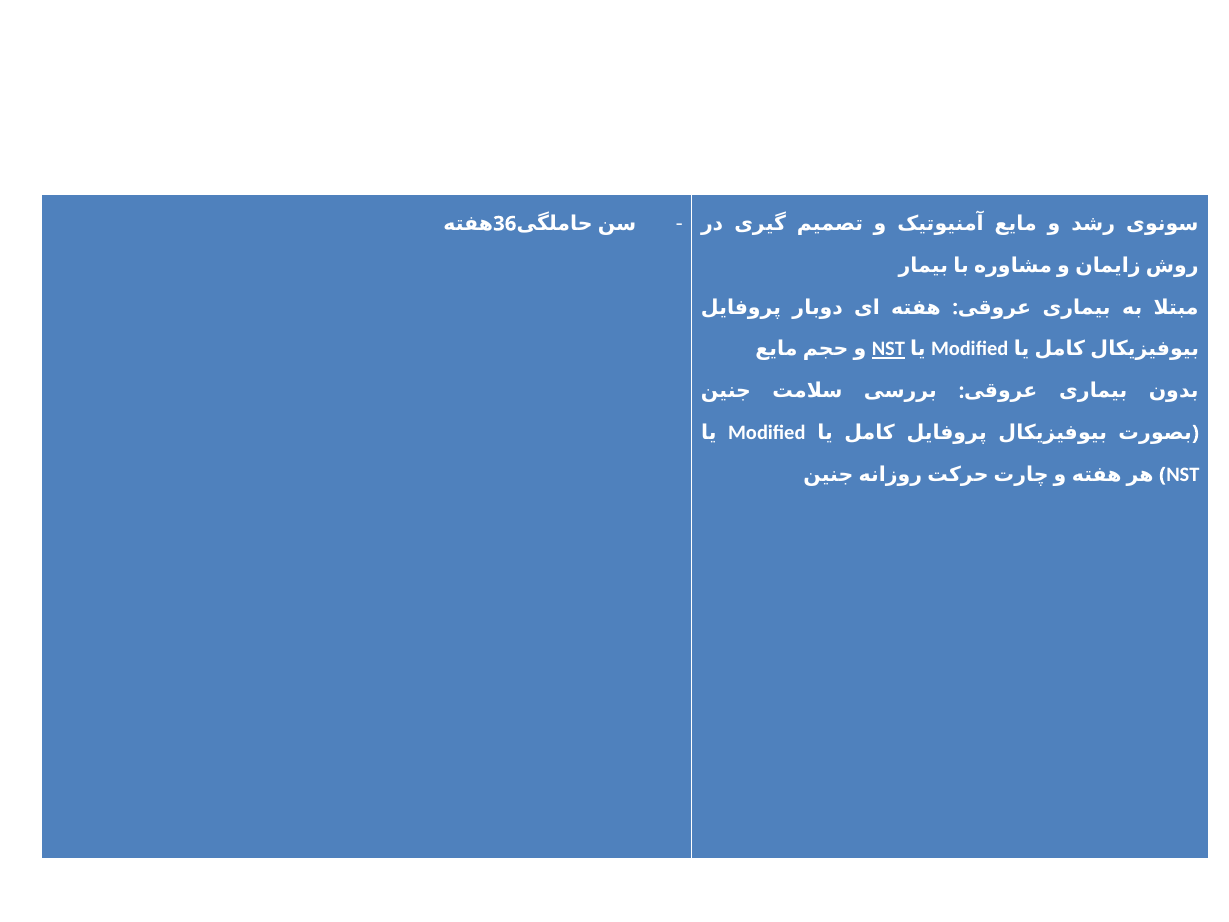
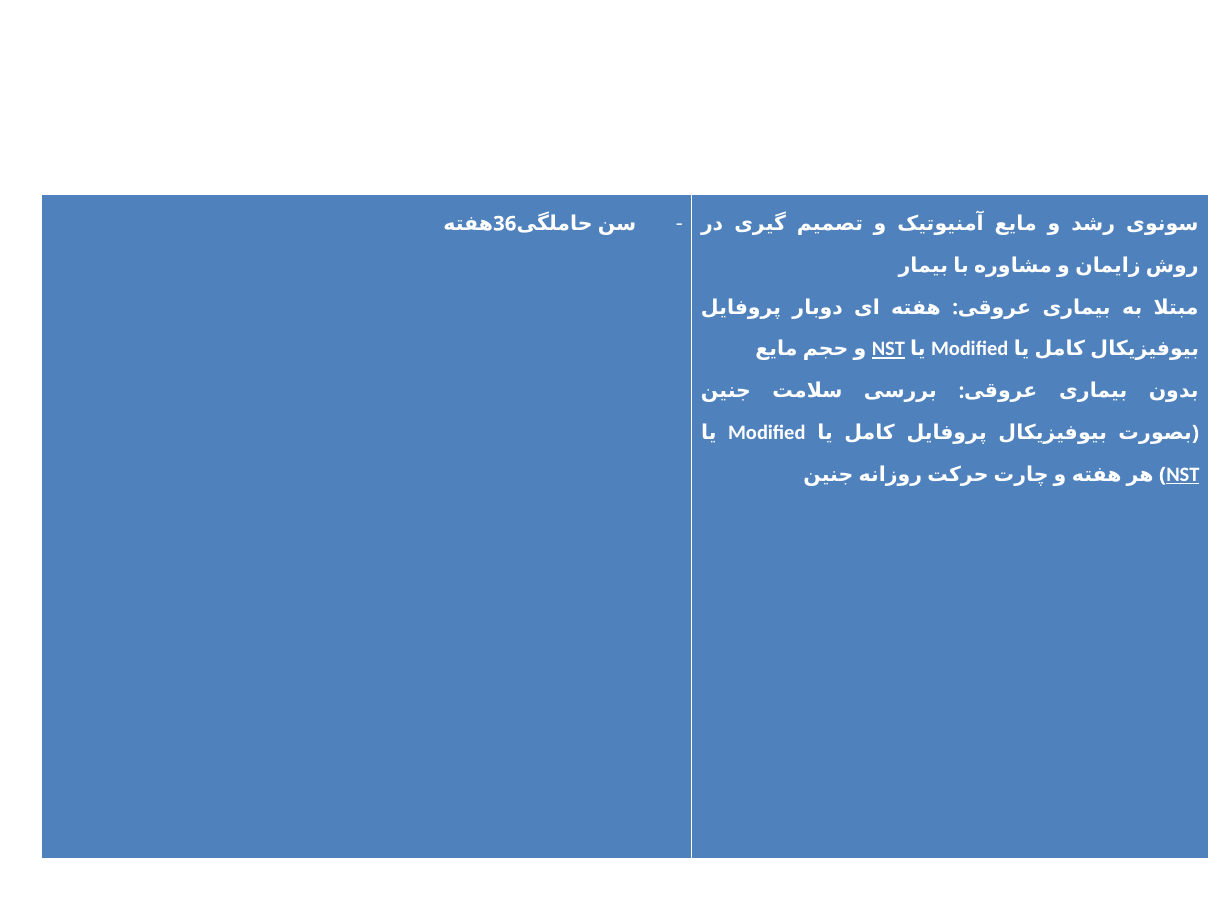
NST at (1183, 475) underline: none -> present
